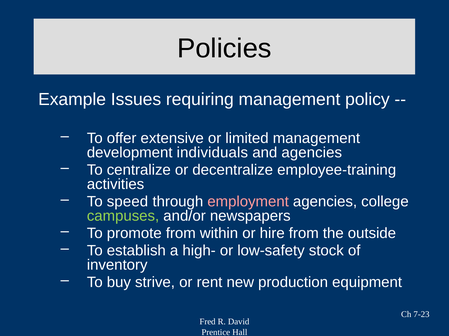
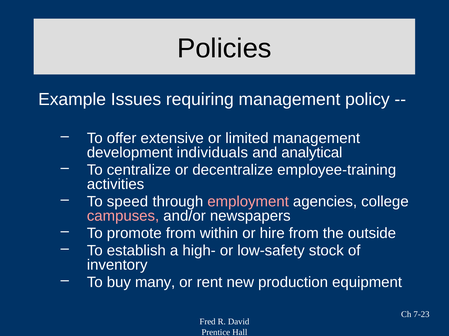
and agencies: agencies -> analytical
campuses colour: light green -> pink
strive: strive -> many
